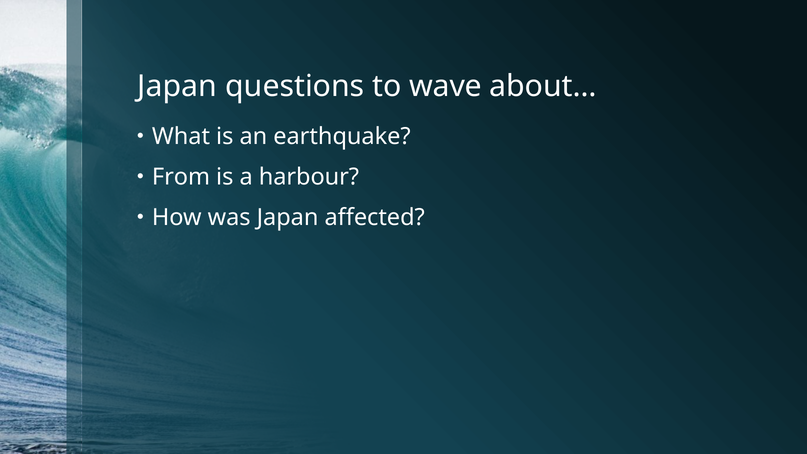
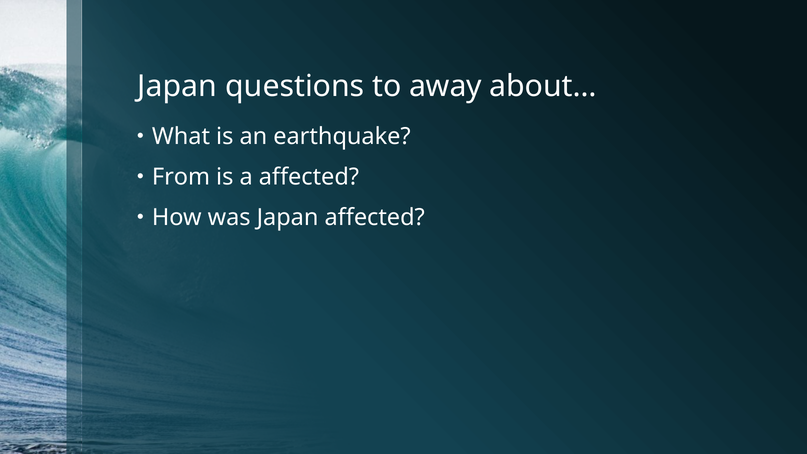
wave: wave -> away
a harbour: harbour -> affected
